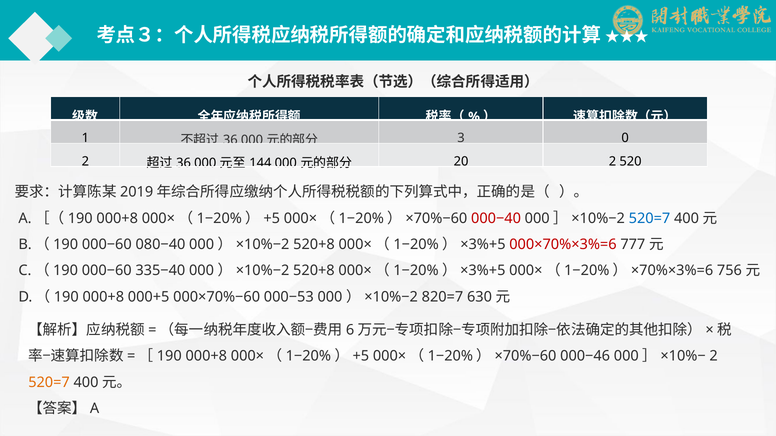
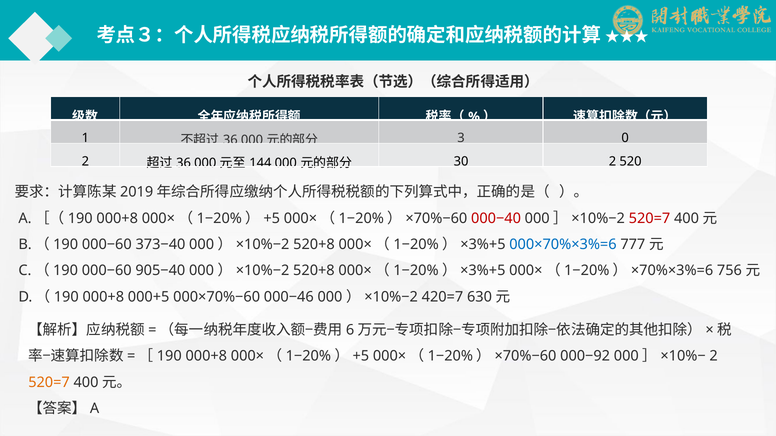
20: 20 -> 30
520=7 at (649, 219) colour: blue -> red
080−40: 080−40 -> 373−40
000×70%×3%=6 colour: red -> blue
335−40: 335−40 -> 905−40
000−53: 000−53 -> 000−46
820=7: 820=7 -> 420=7
000−46: 000−46 -> 000−92
